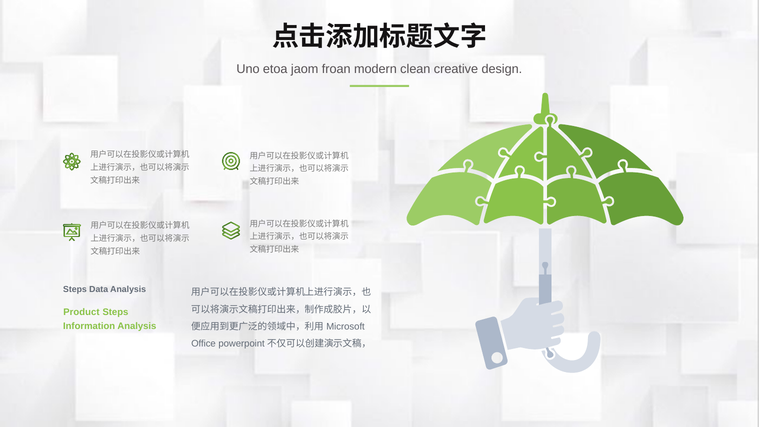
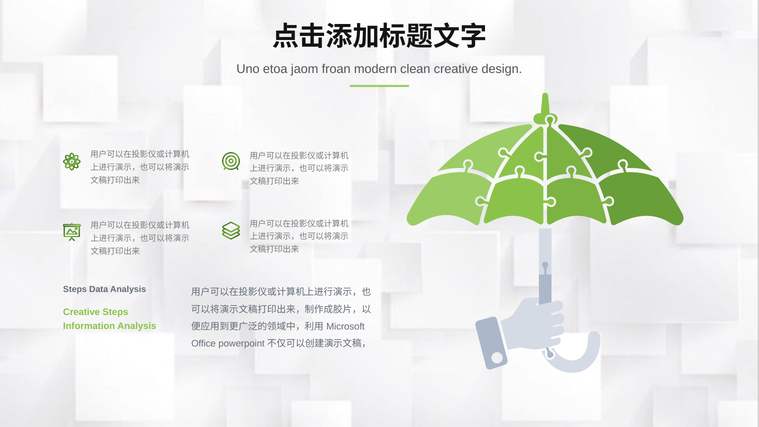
Product at (81, 312): Product -> Creative
